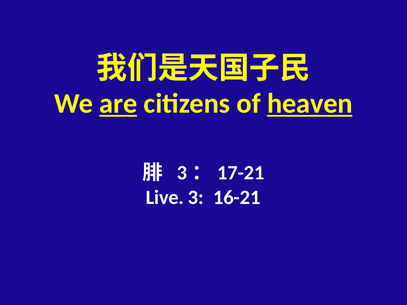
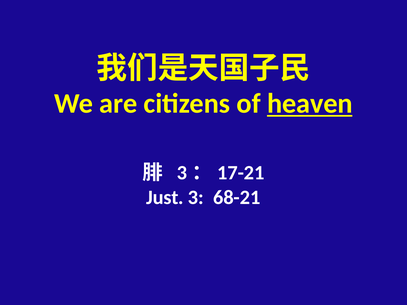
are underline: present -> none
Live: Live -> Just
16-21: 16-21 -> 68-21
